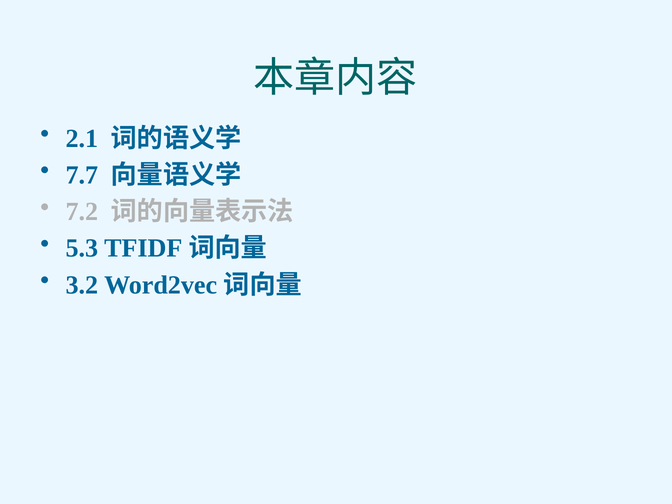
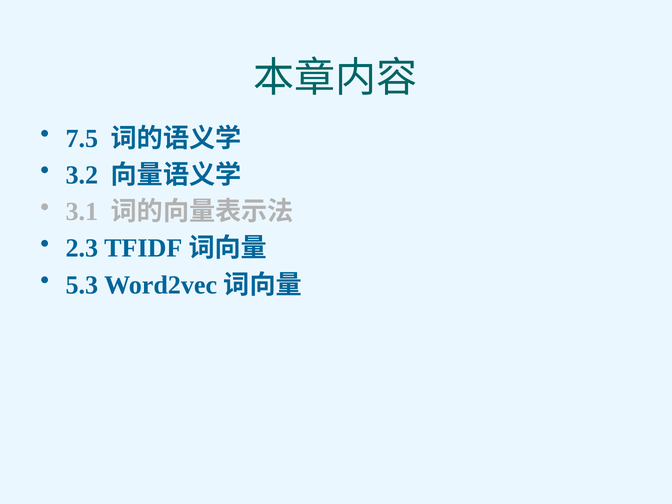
2.1: 2.1 -> 7.5
7.7: 7.7 -> 3.2
7.2: 7.2 -> 3.1
5.3: 5.3 -> 2.3
3.2: 3.2 -> 5.3
